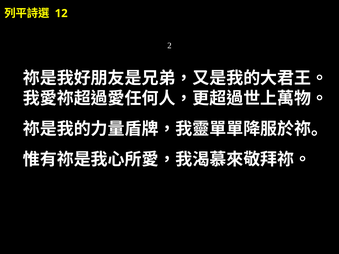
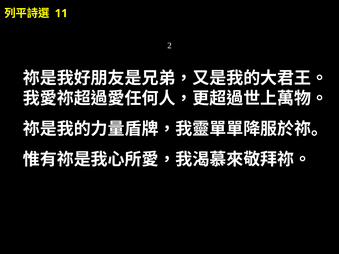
12: 12 -> 11
